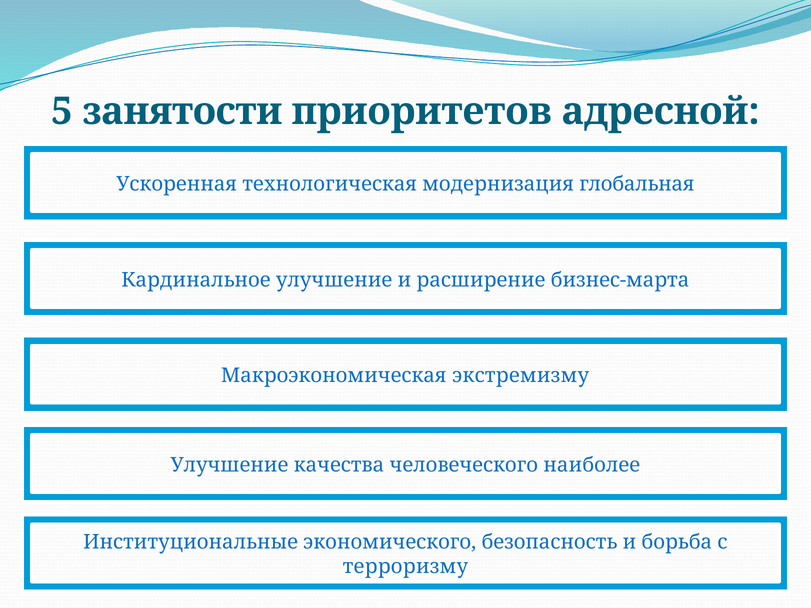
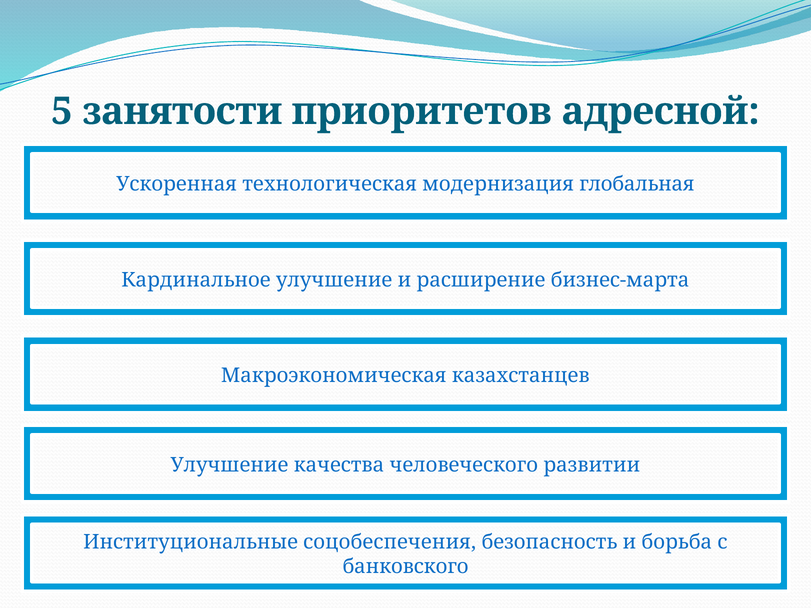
экстремизму: экстремизму -> казахстанцев
наиболее: наиболее -> развитии
экономического: экономического -> соцобеспечения
терроризму: терроризму -> банковского
